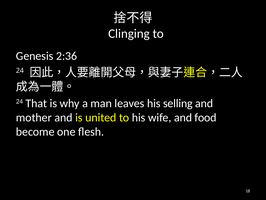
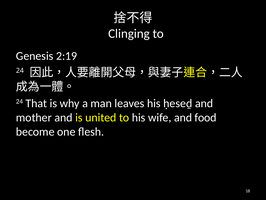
2:36: 2:36 -> 2:19
selling: selling -> ḥeseḏ
